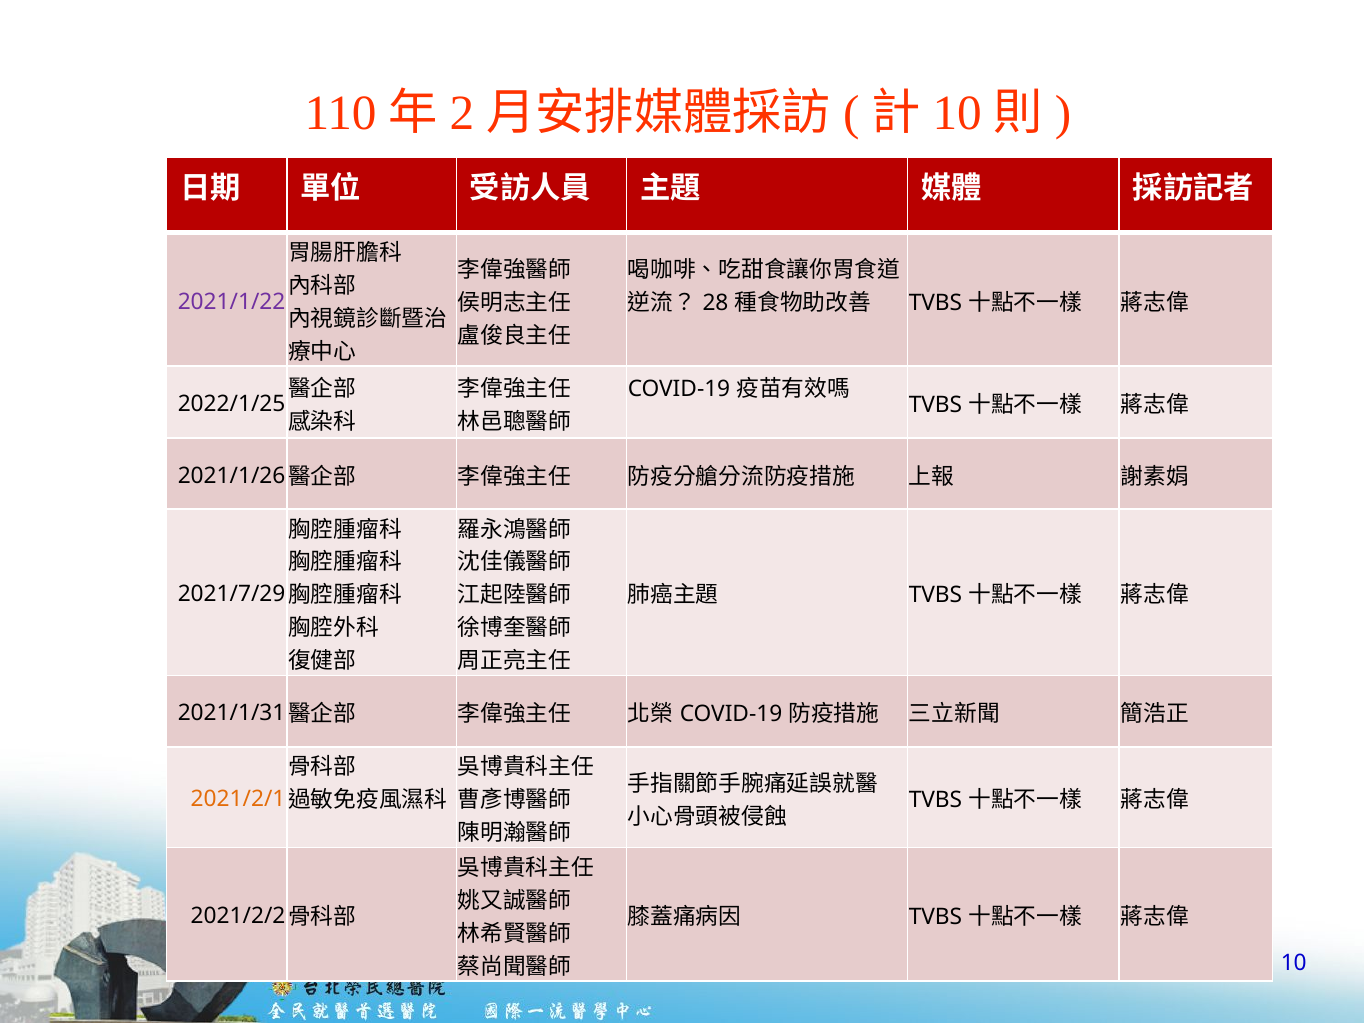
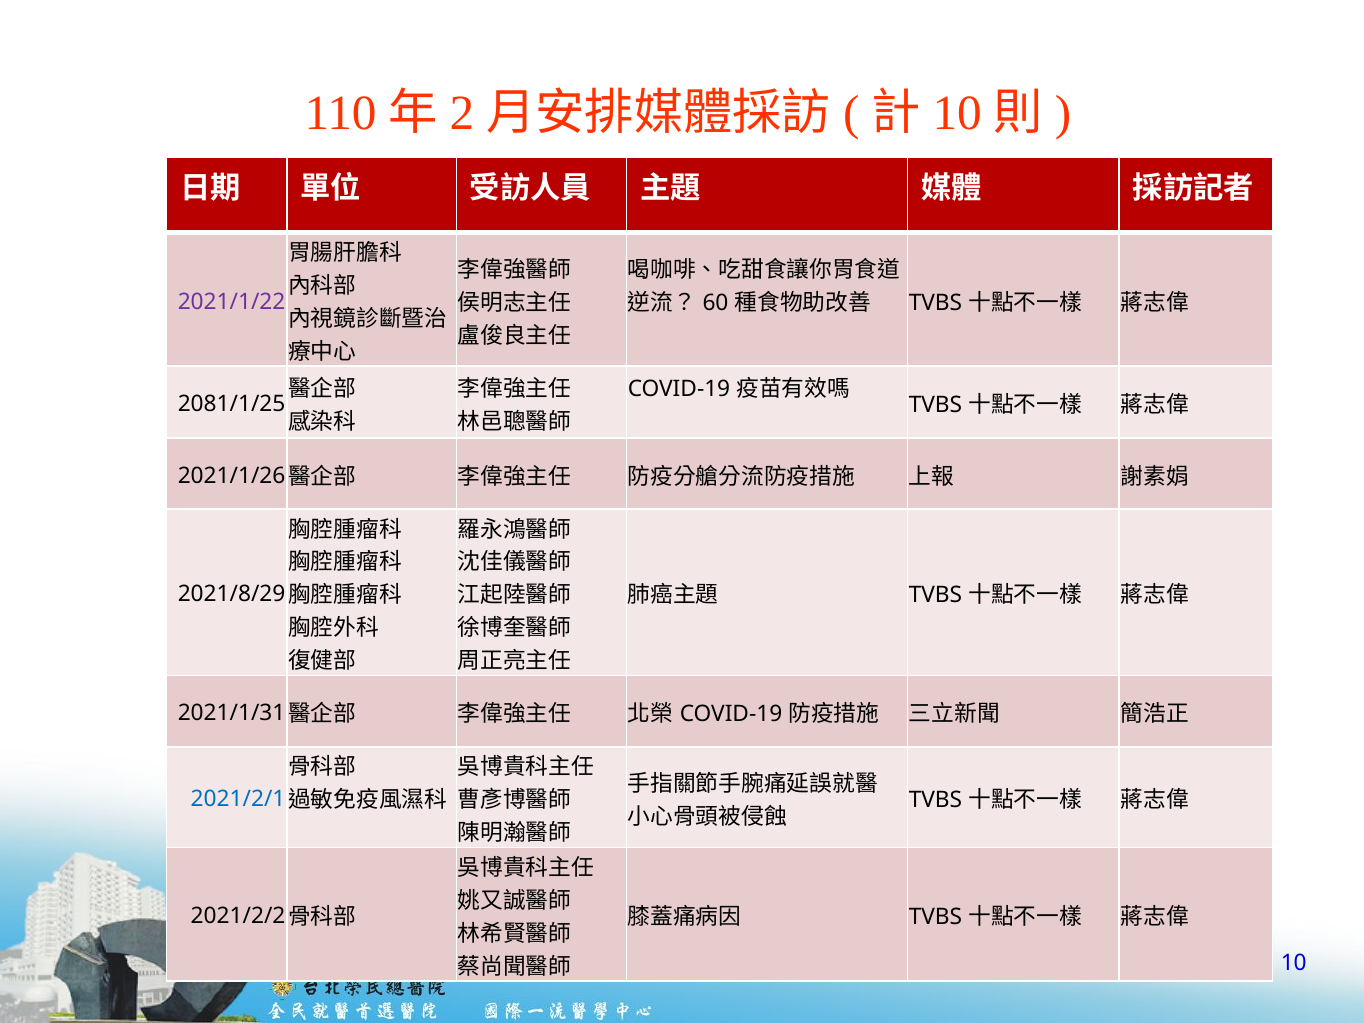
28: 28 -> 60
2022/1/25: 2022/1/25 -> 2081/1/25
2021/7/29: 2021/7/29 -> 2021/8/29
2021/2/1 colour: orange -> blue
